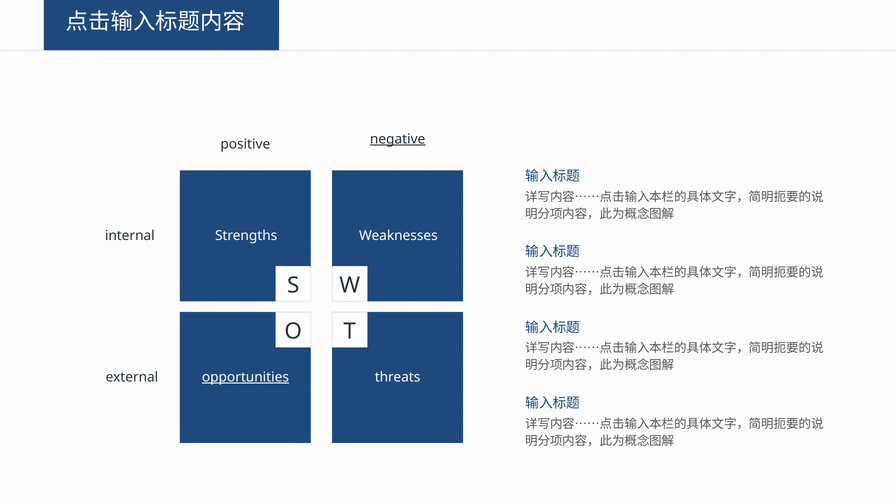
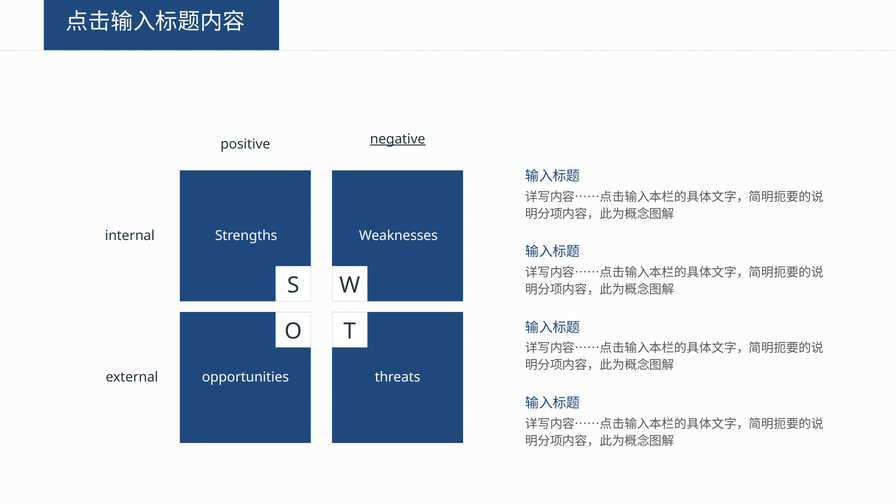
opportunities underline: present -> none
